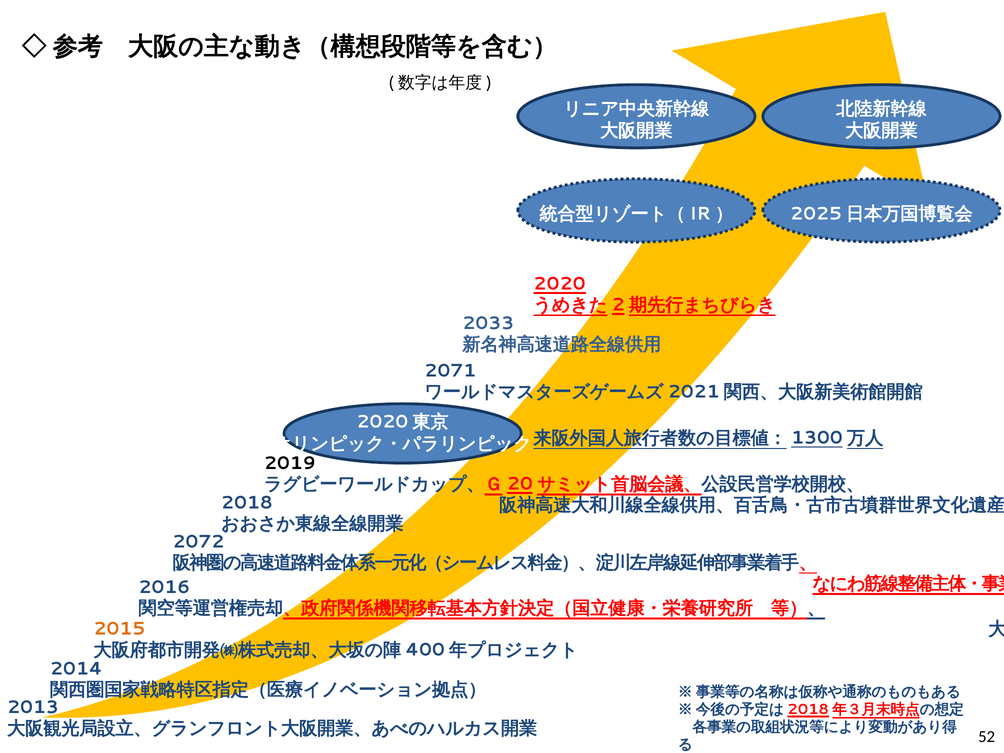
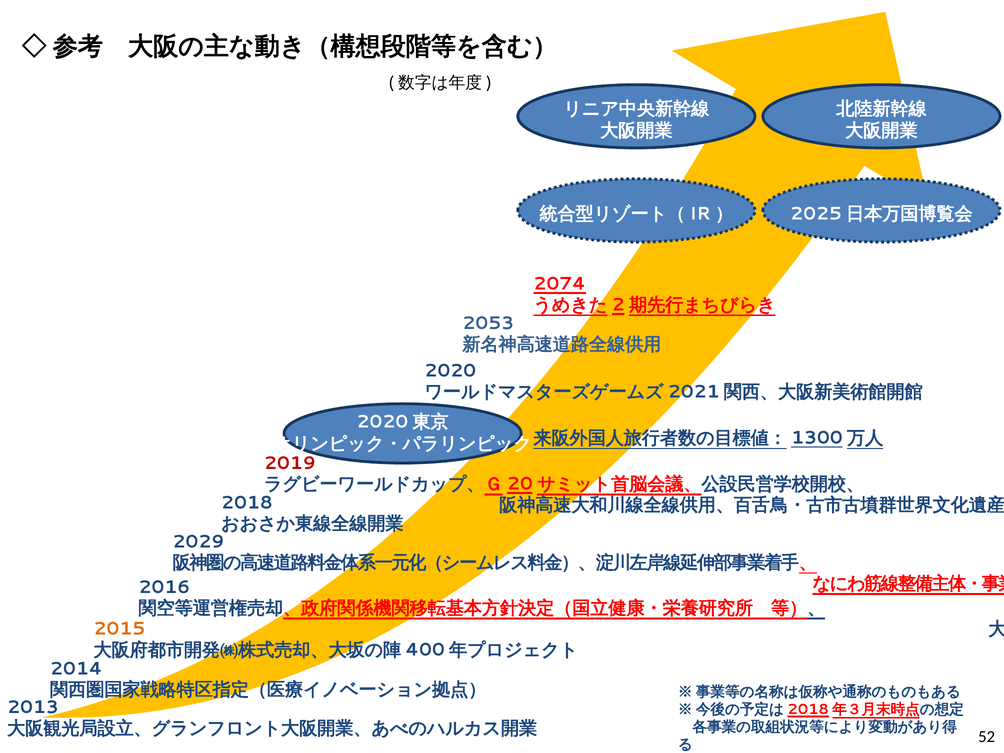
2020: 2020 -> 2074
2033: 2033 -> 2053
2071: 2071 -> 2020
2019 colour: black -> red
2072: 2072 -> 2029
